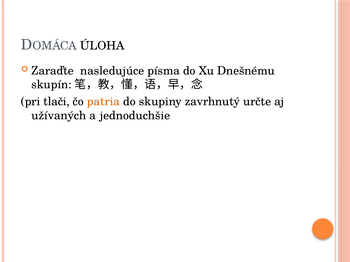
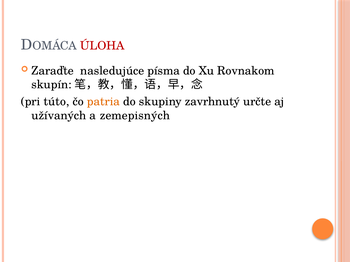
ÚLOHA colour: black -> red
Dnešnému: Dnešnému -> Rovnakom
tlači: tlači -> túto
jednoduchšie: jednoduchšie -> zemepisných
